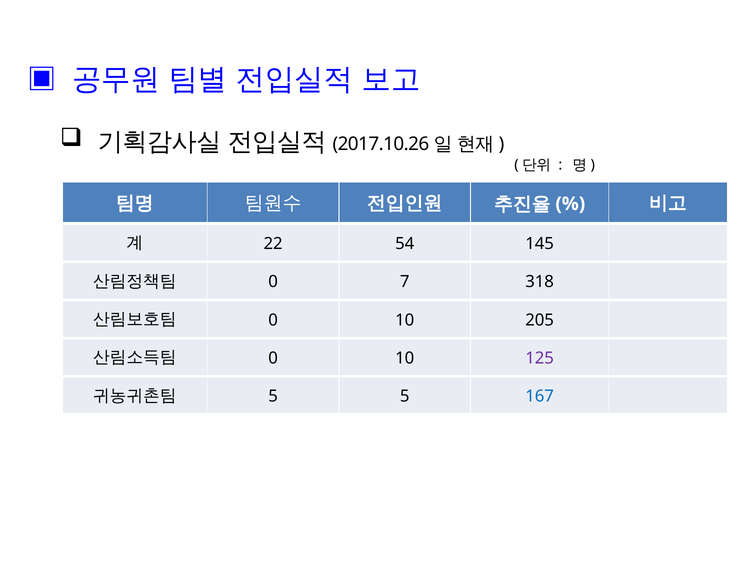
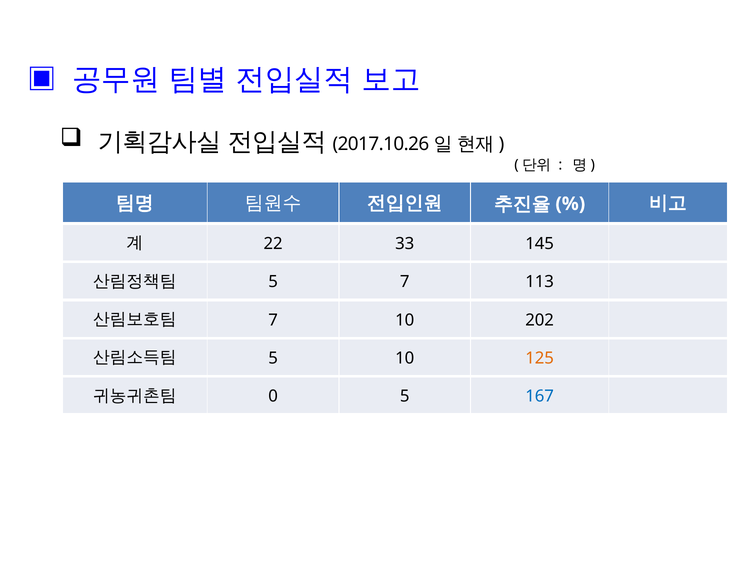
54: 54 -> 33
0 at (273, 282): 0 -> 5
318: 318 -> 113
0 at (273, 320): 0 -> 7
205: 205 -> 202
0 at (273, 358): 0 -> 5
125 colour: purple -> orange
5 at (273, 396): 5 -> 0
